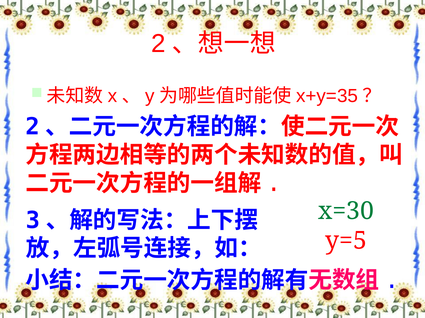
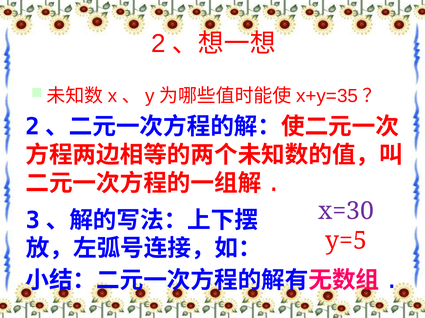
x=30 colour: green -> purple
